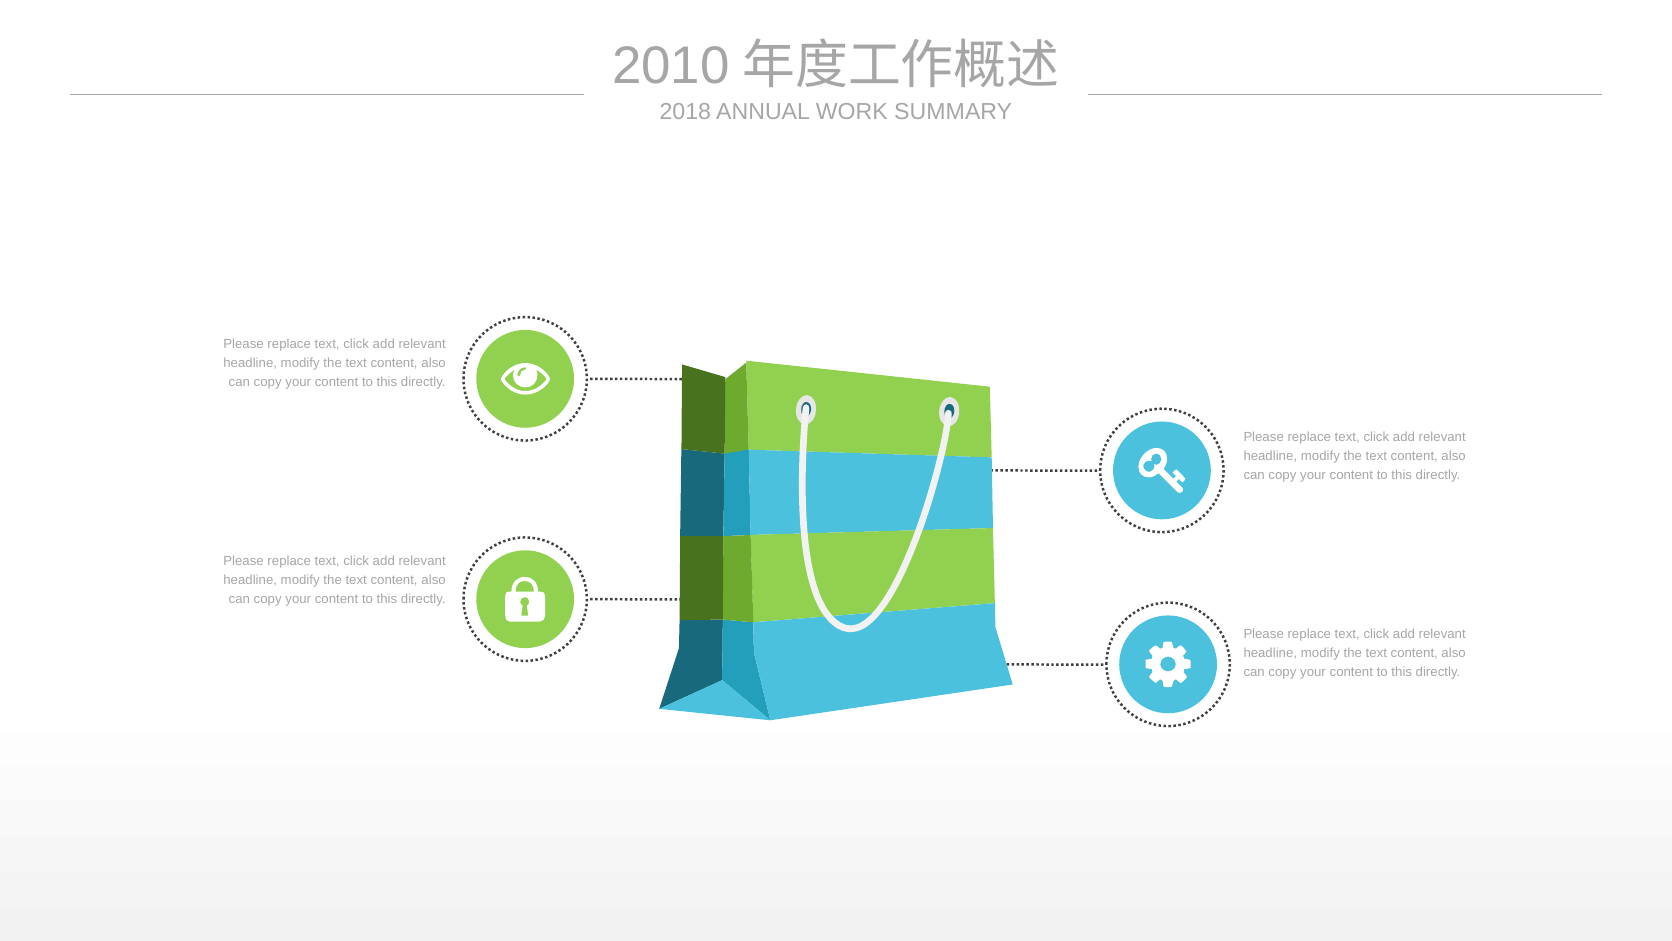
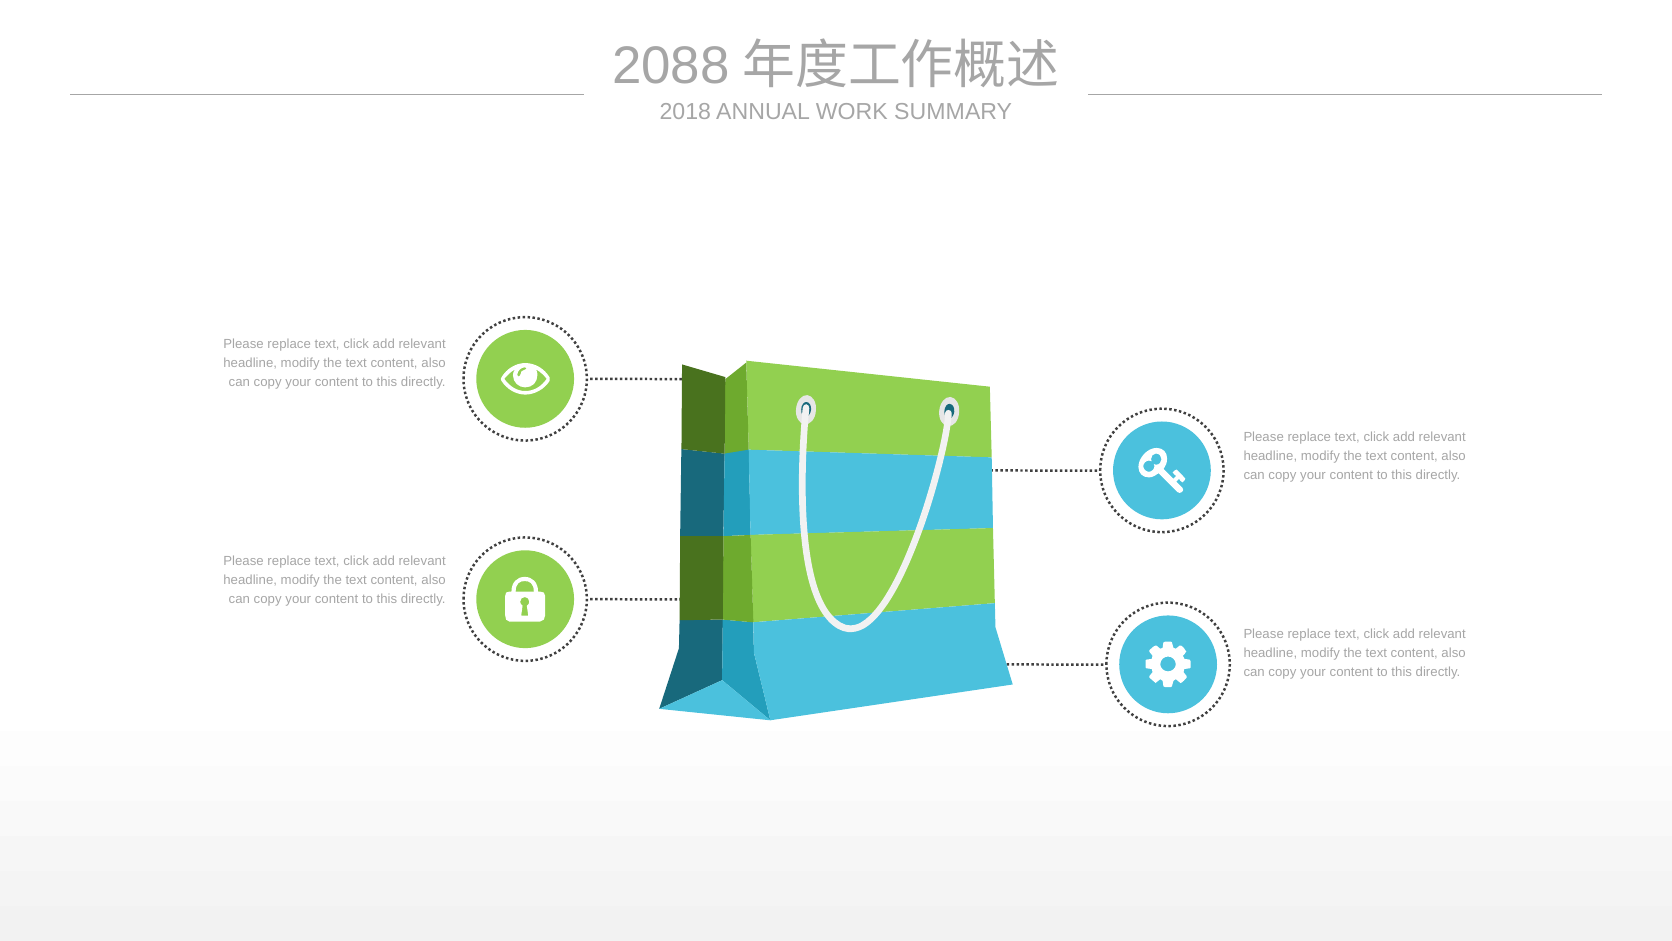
2010: 2010 -> 2088
